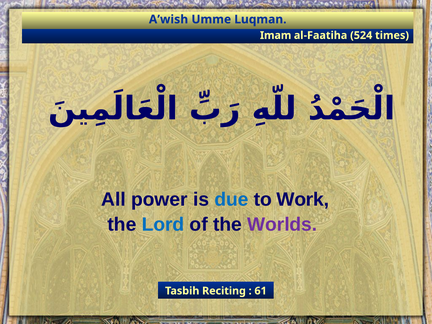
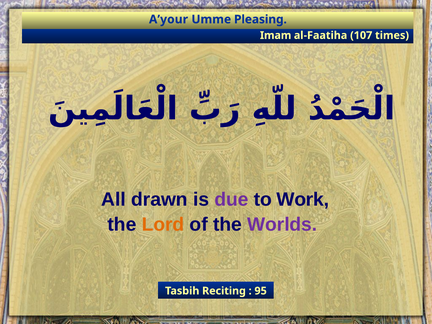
A’wish: A’wish -> A’your
Luqman: Luqman -> Pleasing
524: 524 -> 107
power: power -> drawn
due colour: blue -> purple
Lord colour: blue -> orange
61: 61 -> 95
